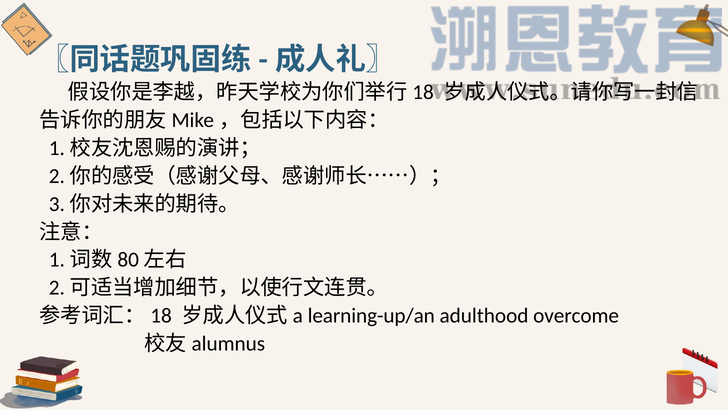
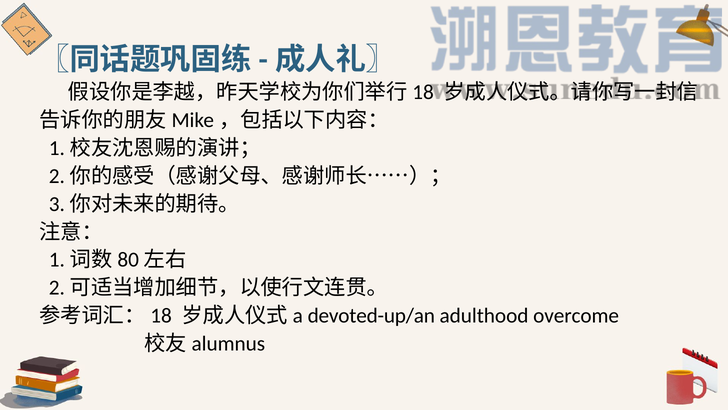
learning-up/an: learning-up/an -> devoted-up/an
